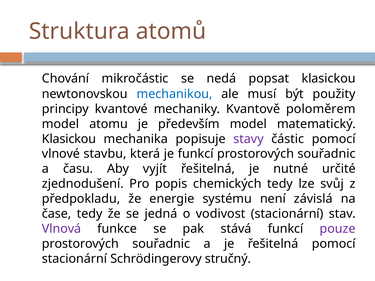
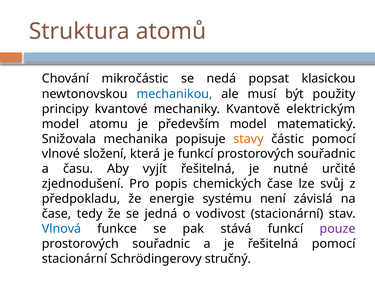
poloměrem: poloměrem -> elektrickým
Klasickou at (69, 139): Klasickou -> Snižovala
stavy colour: purple -> orange
stavbu: stavbu -> složení
chemických tedy: tedy -> čase
Vlnová colour: purple -> blue
